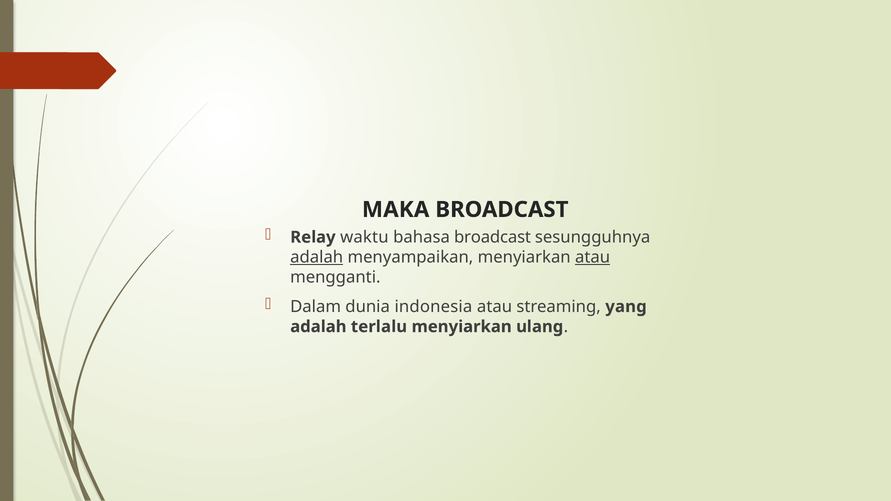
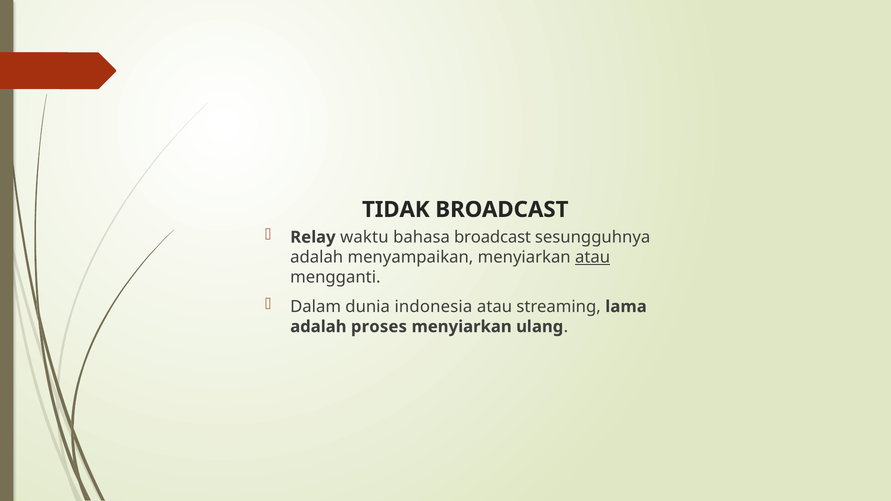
MAKA: MAKA -> TIDAK
adalah at (317, 257) underline: present -> none
yang: yang -> lama
terlalu: terlalu -> proses
